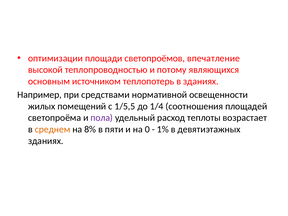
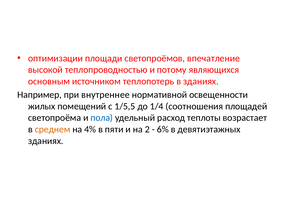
средствами: средствами -> внутреннее
пола colour: purple -> blue
8%: 8% -> 4%
0: 0 -> 2
1%: 1% -> 6%
